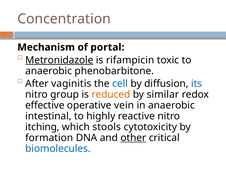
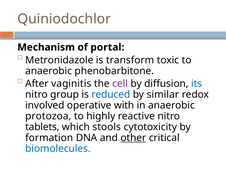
Concentration: Concentration -> Quiniodochlor
Metronidazole underline: present -> none
rifampicin: rifampicin -> transform
cell colour: blue -> purple
reduced colour: orange -> blue
effective: effective -> involved
vein: vein -> with
intestinal: intestinal -> protozoa
itching: itching -> tablets
